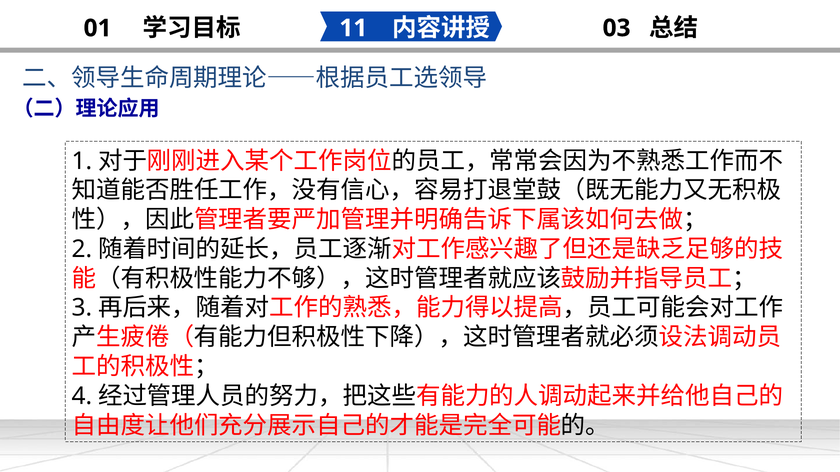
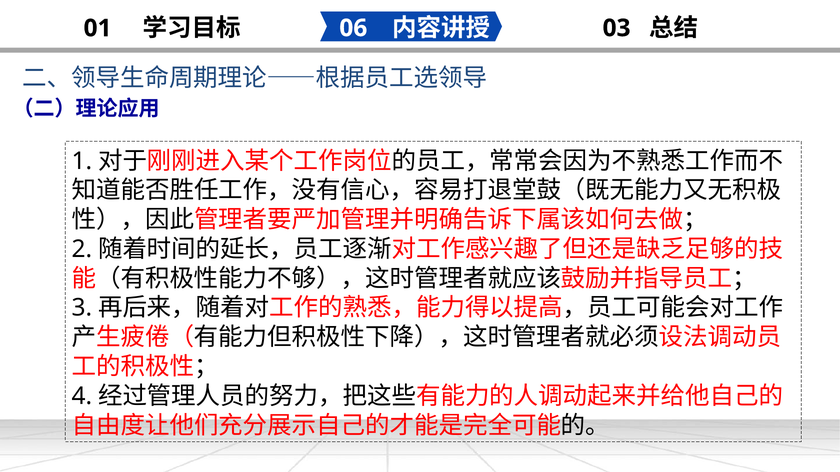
11: 11 -> 06
